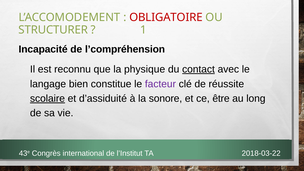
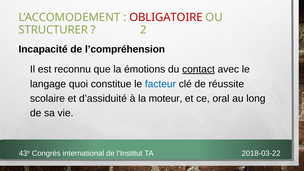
1: 1 -> 2
physique: physique -> émotions
bien: bien -> quoi
facteur colour: purple -> blue
scolaire underline: present -> none
sonore: sonore -> moteur
être: être -> oral
